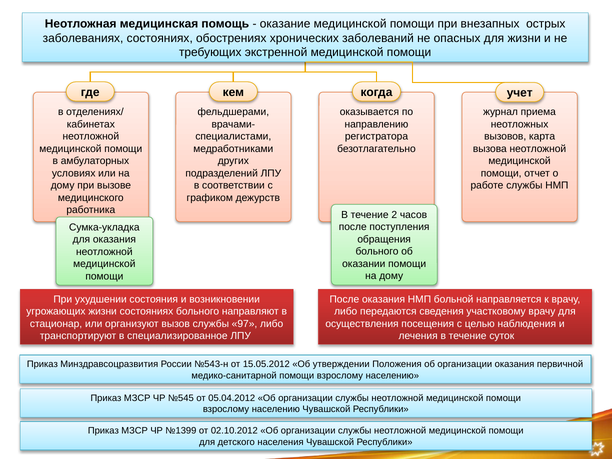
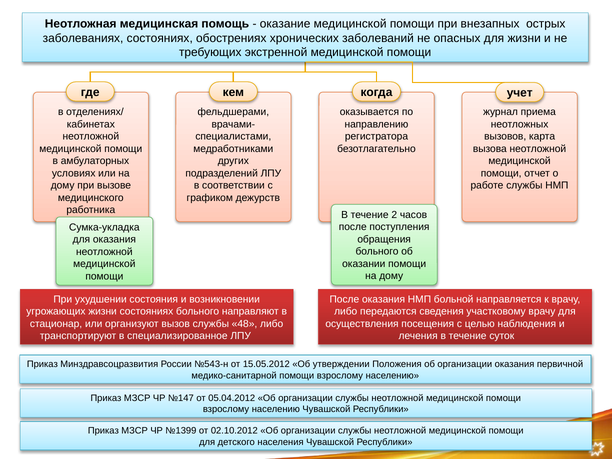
97: 97 -> 48
№545: №545 -> №147
